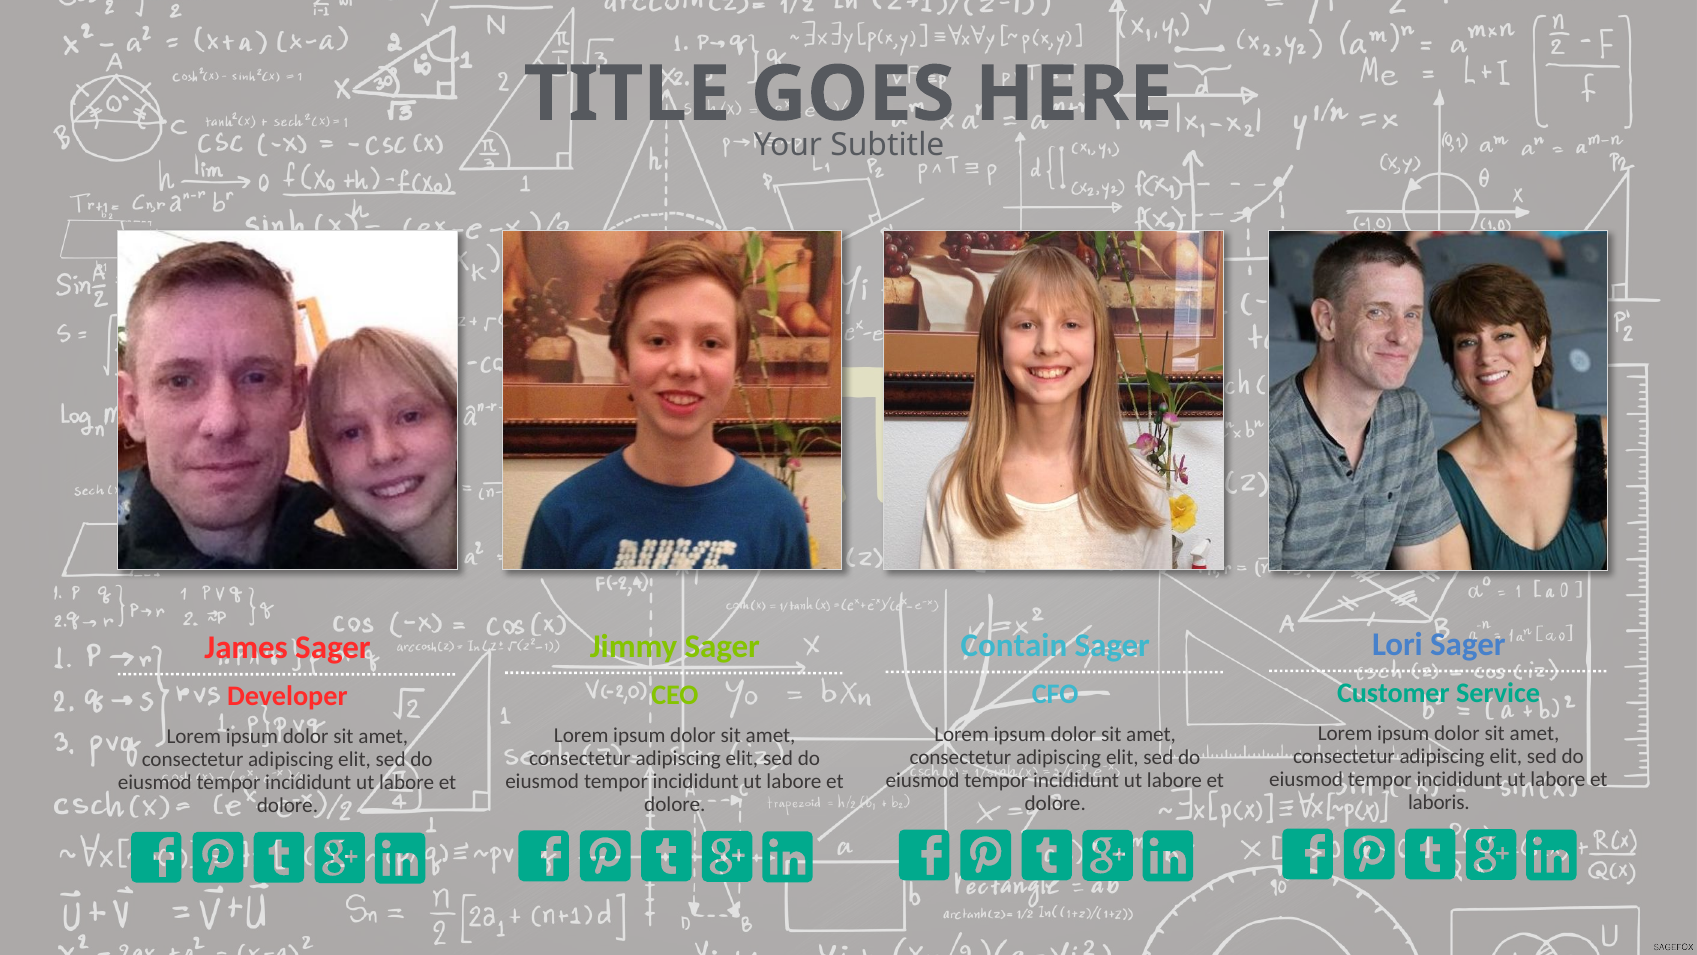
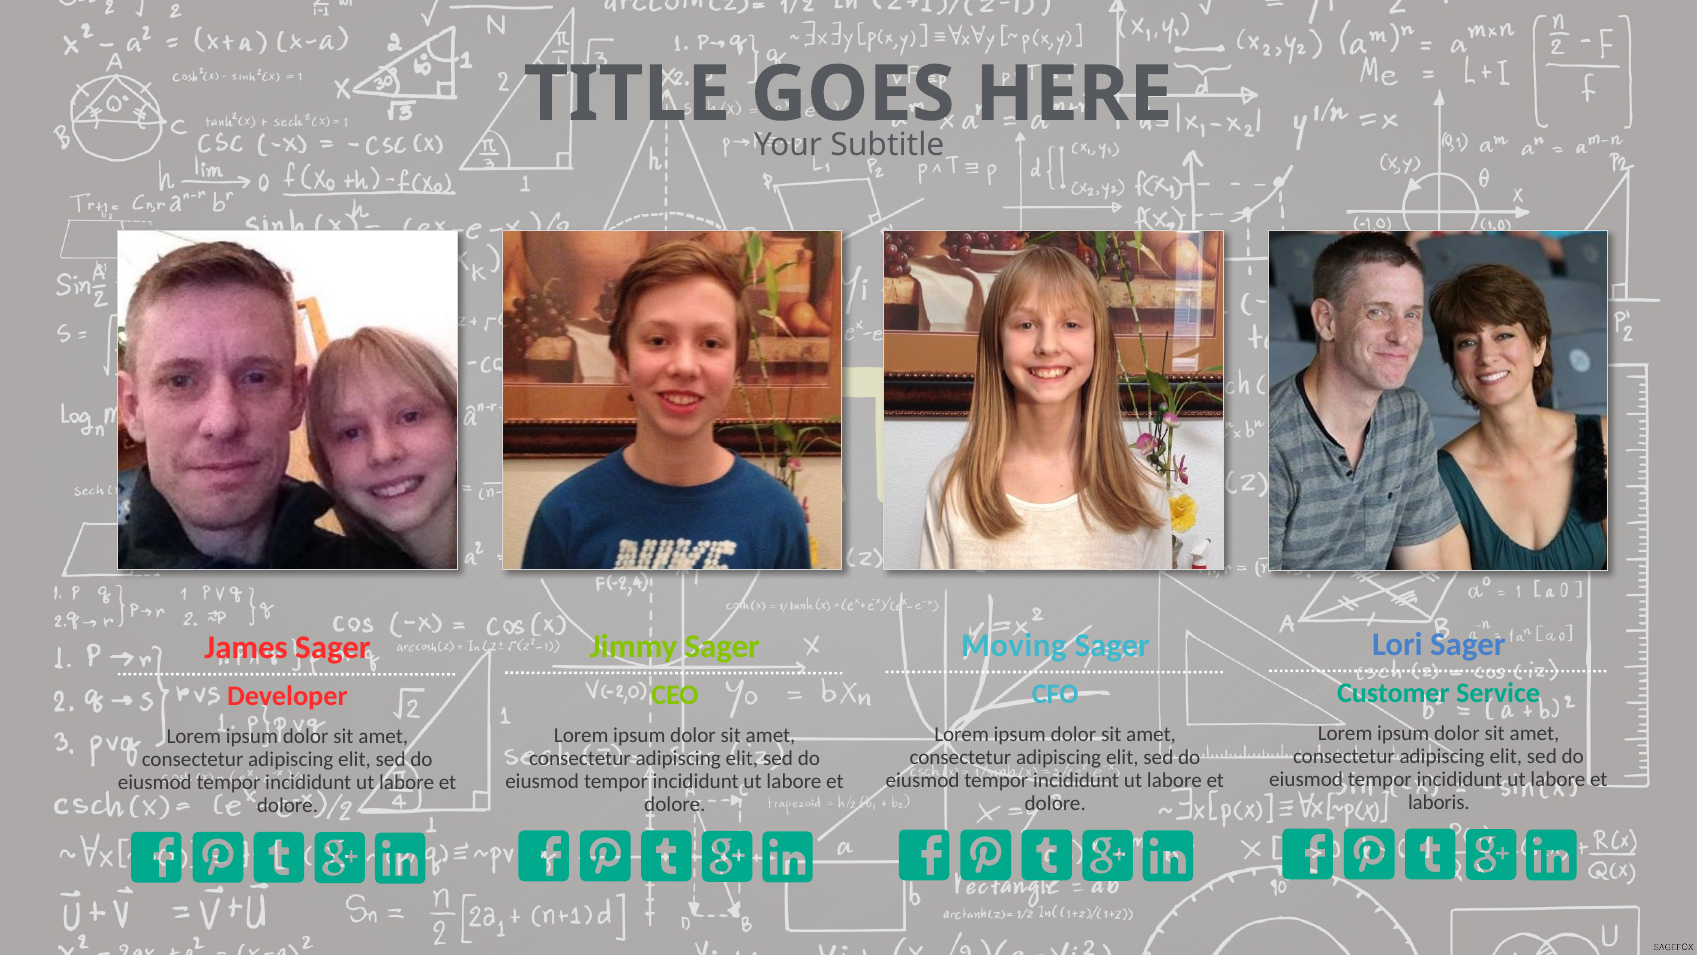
Contain: Contain -> Moving
